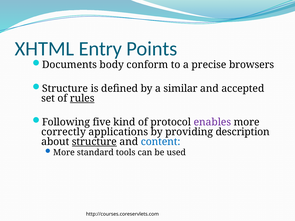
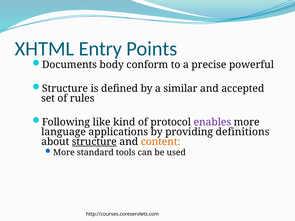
browsers: browsers -> powerful
rules underline: present -> none
five: five -> like
correctly: correctly -> language
description: description -> definitions
content colour: blue -> orange
